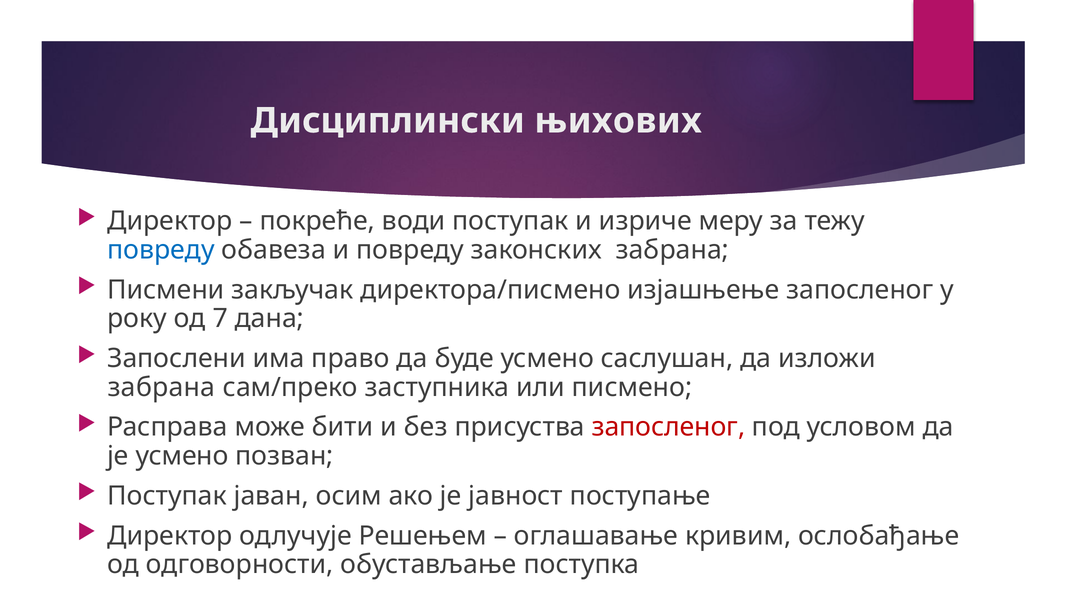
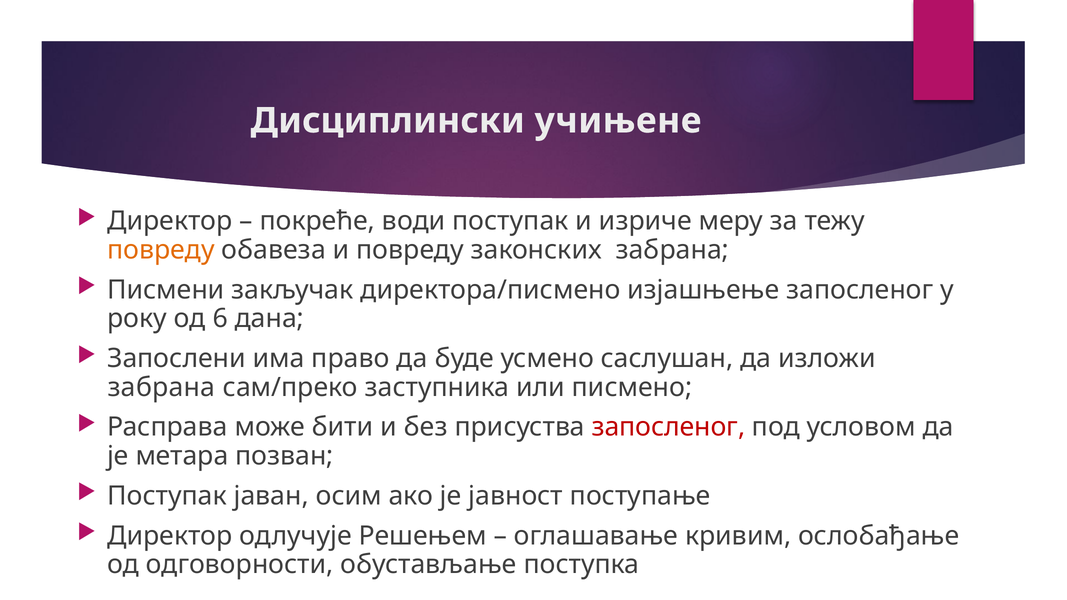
њихових: њихових -> учињене
повреду at (161, 250) colour: blue -> orange
7: 7 -> 6
је усмено: усмено -> метара
